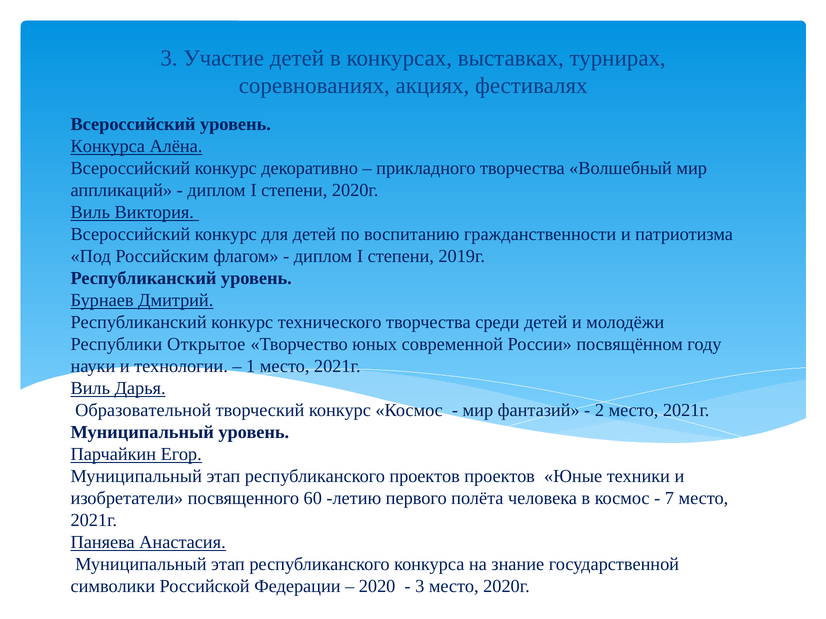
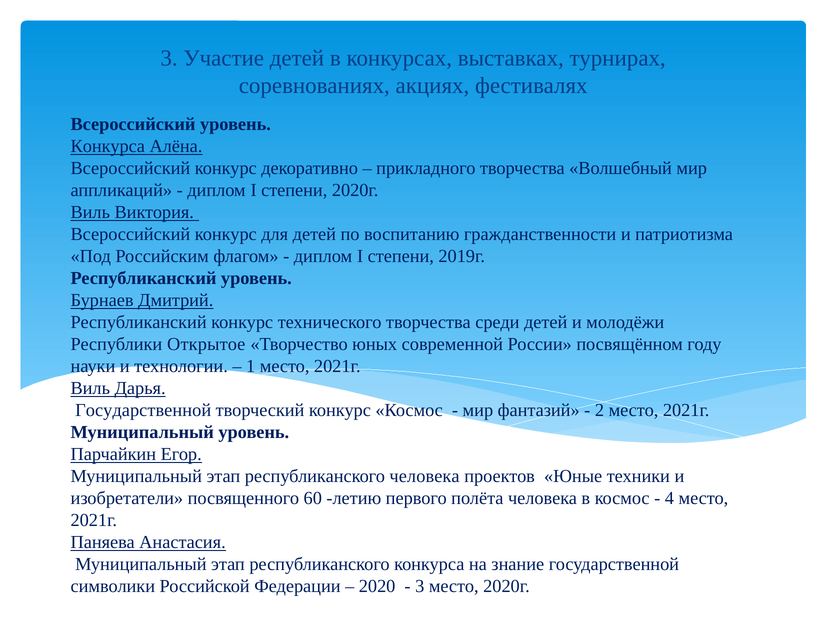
Образовательной at (143, 411): Образовательной -> Государственной
республиканского проектов: проектов -> человека
7: 7 -> 4
